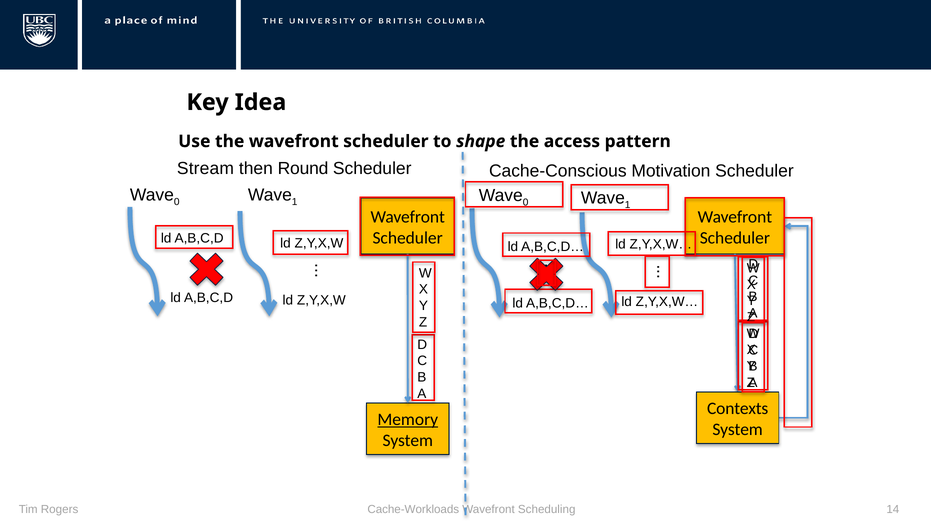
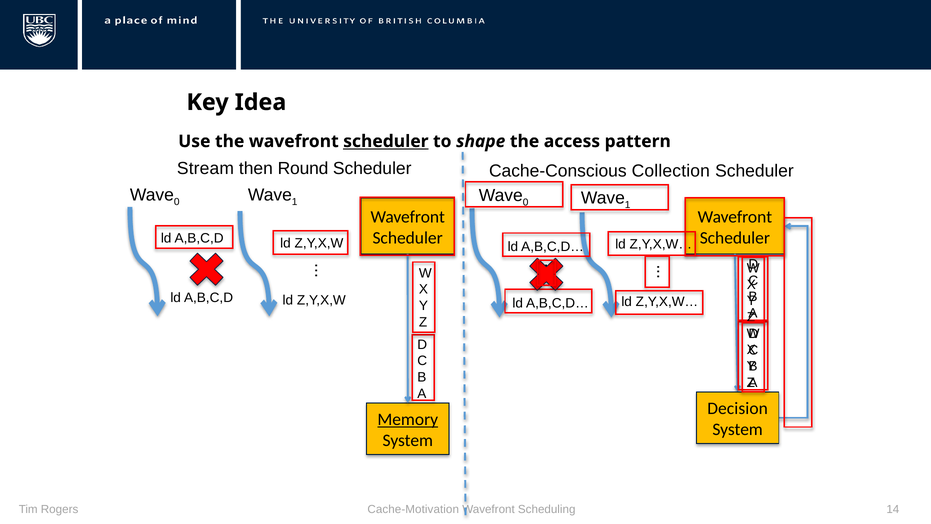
scheduler at (386, 141) underline: none -> present
Motivation: Motivation -> Collection
Contexts: Contexts -> Decision
Cache-Workloads: Cache-Workloads -> Cache-Motivation
